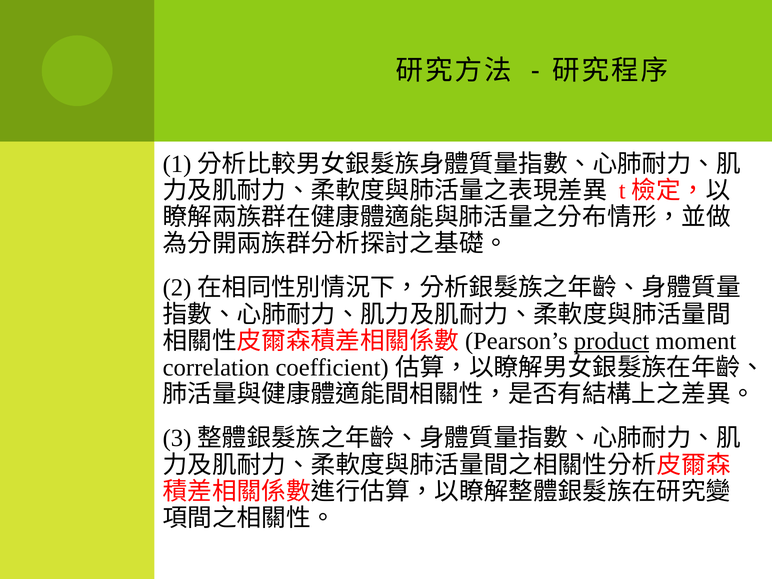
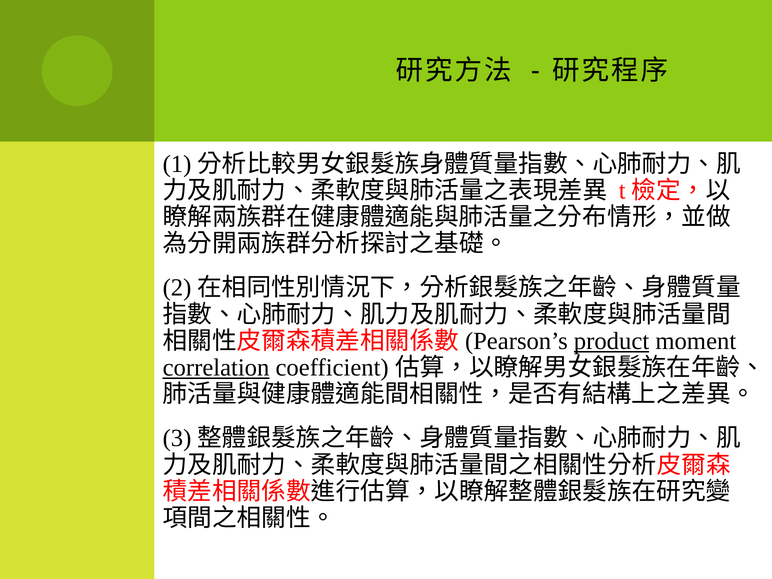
correlation underline: none -> present
